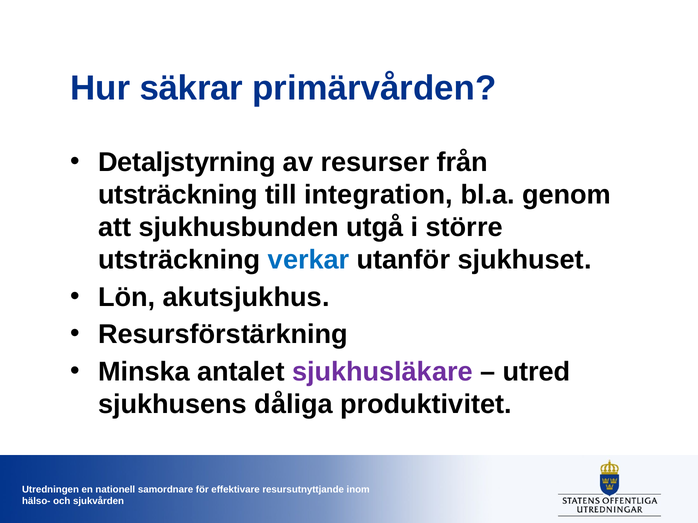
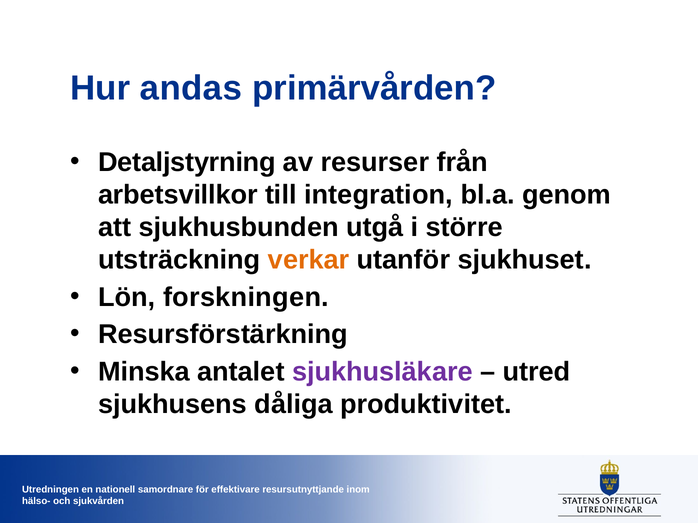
säkrar: säkrar -> andas
utsträckning at (178, 195): utsträckning -> arbetsvillkor
verkar colour: blue -> orange
akutsjukhus: akutsjukhus -> forskningen
